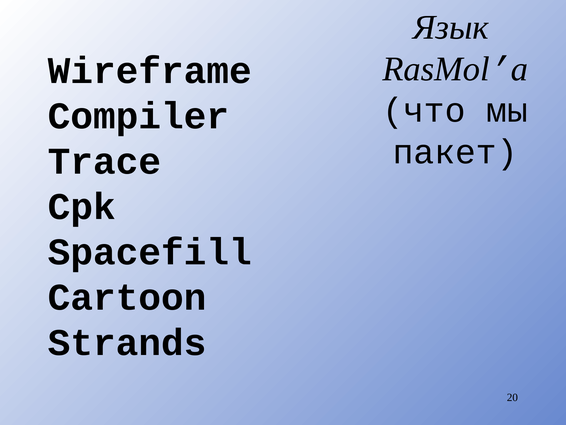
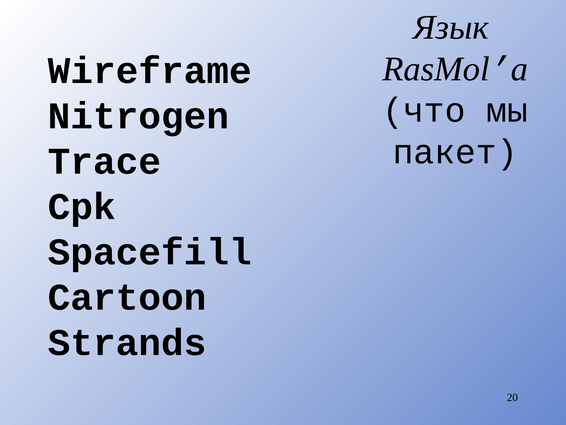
Compiler: Compiler -> Nitrogen
